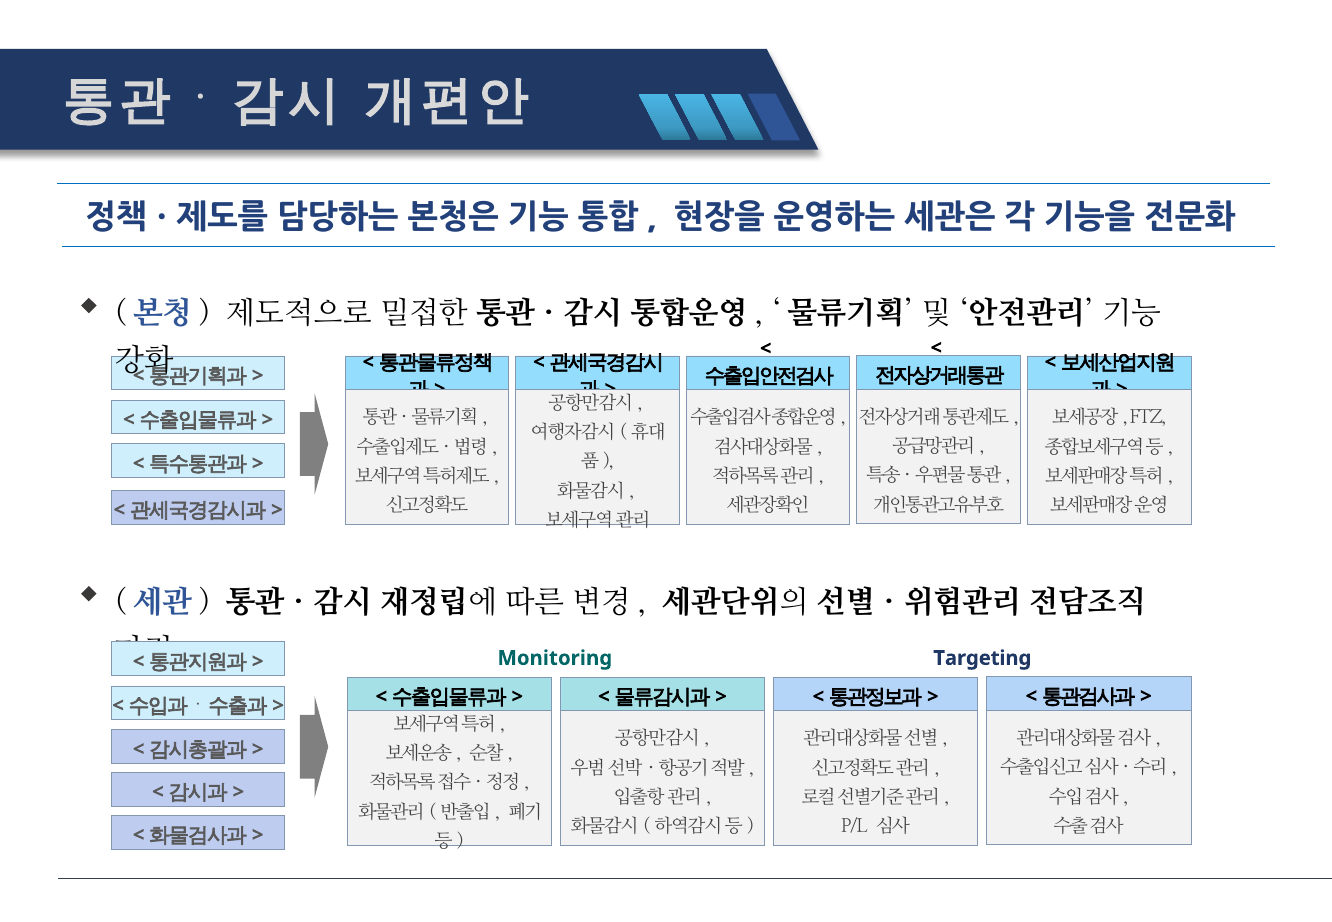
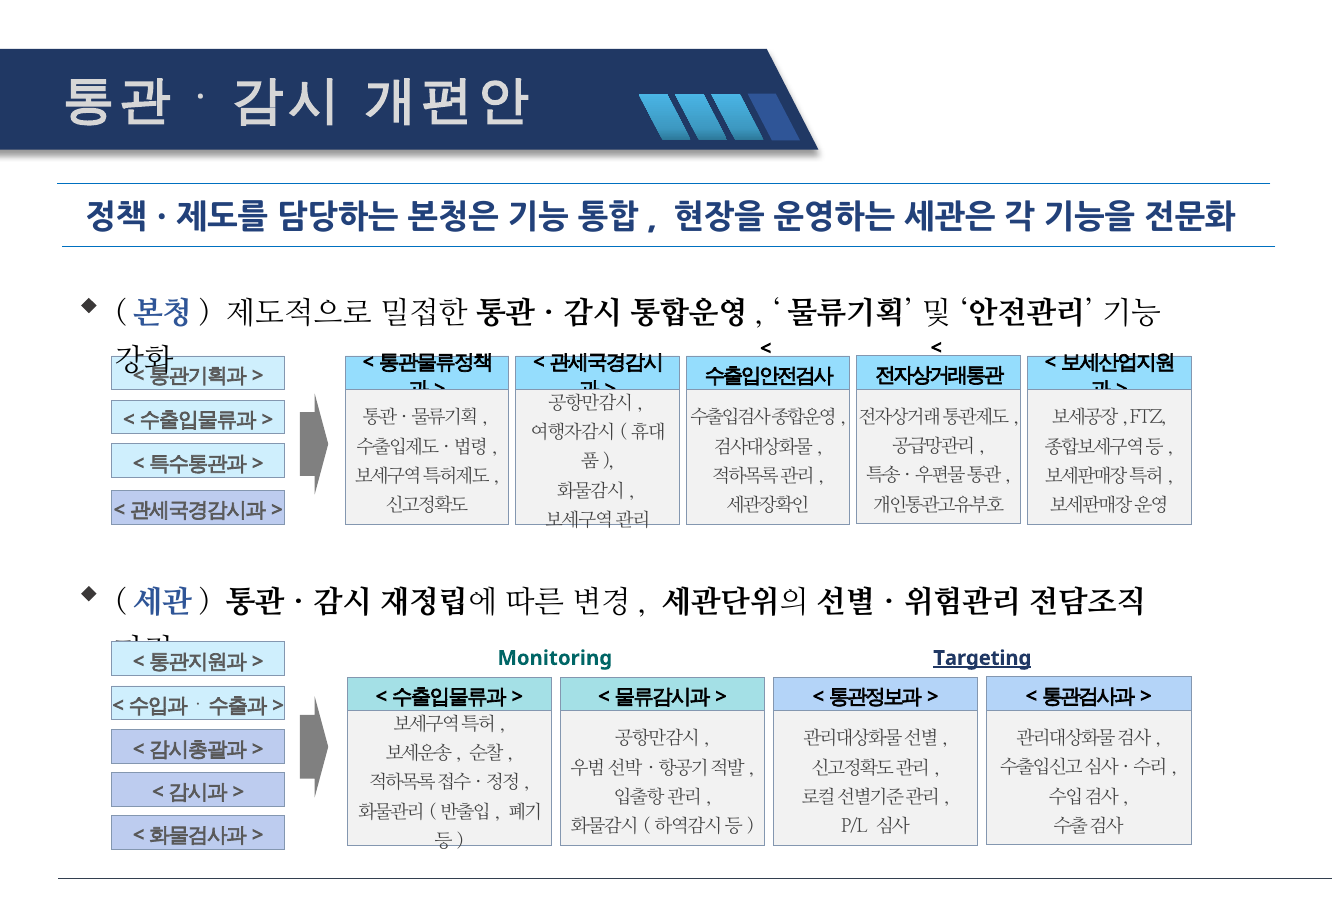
Targeting underline: none -> present
